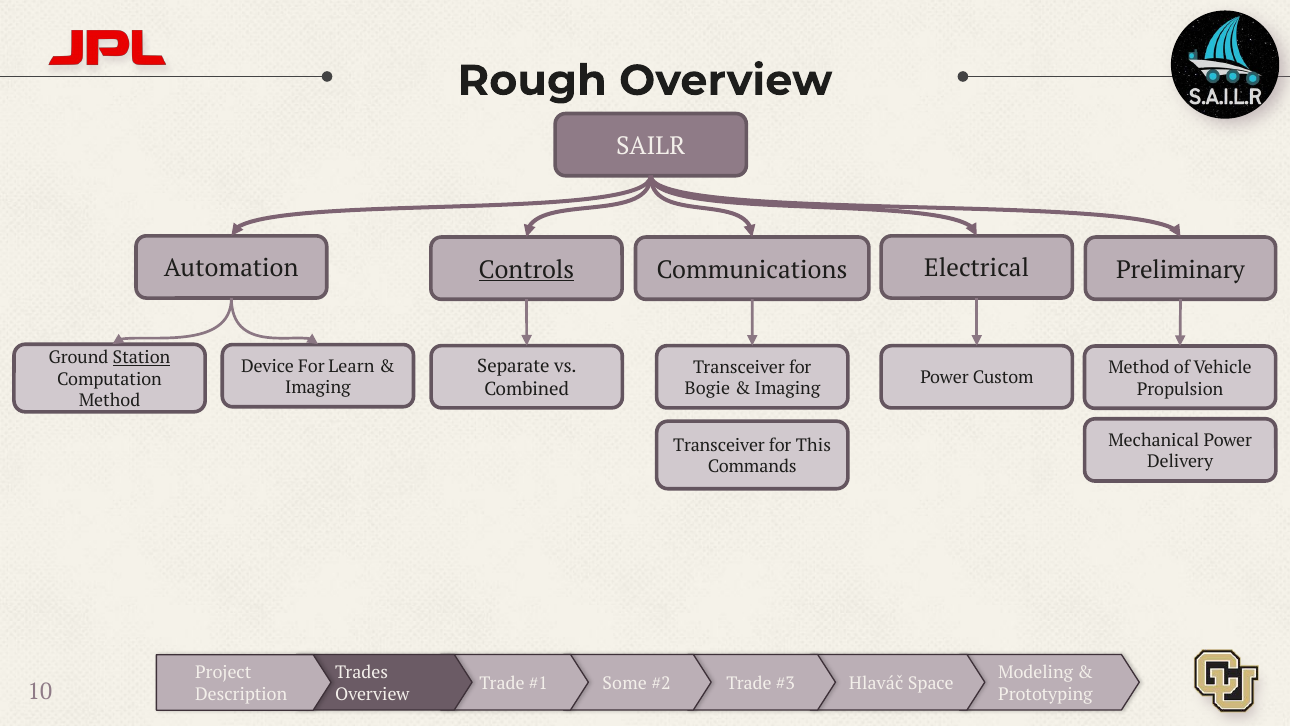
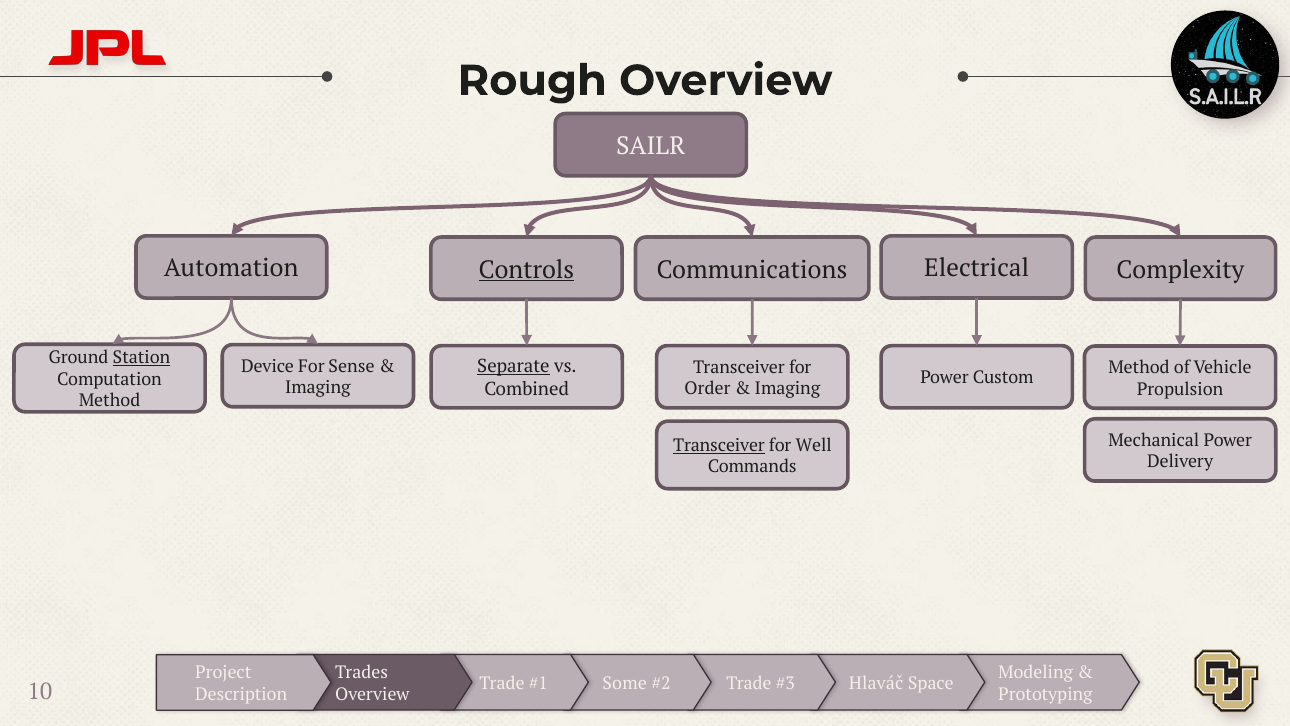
Preliminary: Preliminary -> Complexity
Learn: Learn -> Sense
Separate underline: none -> present
Bogie: Bogie -> Order
Transceiver at (719, 445) underline: none -> present
This: This -> Well
